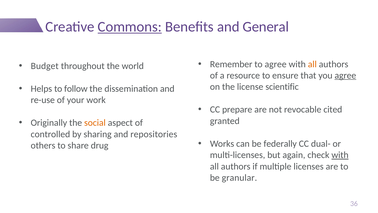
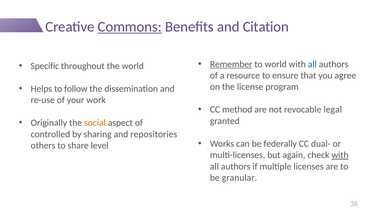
General: General -> Citation
Remember underline: none -> present
to agree: agree -> world
all at (312, 64) colour: orange -> blue
Budget: Budget -> Specific
agree at (345, 75) underline: present -> none
scientific: scientific -> program
prepare: prepare -> method
cited: cited -> legal
drug: drug -> level
